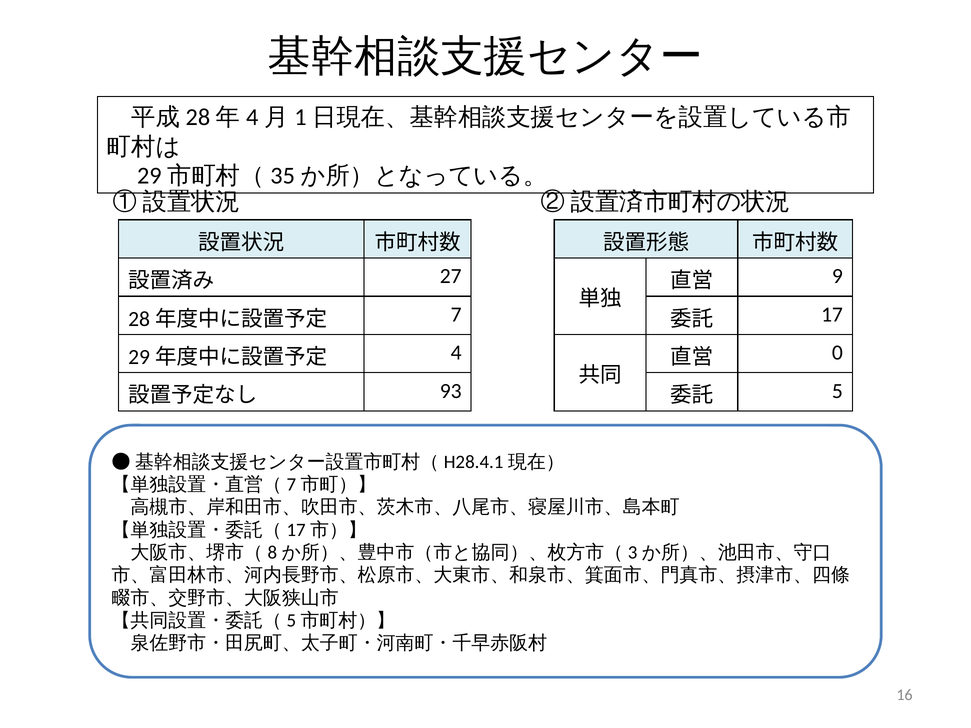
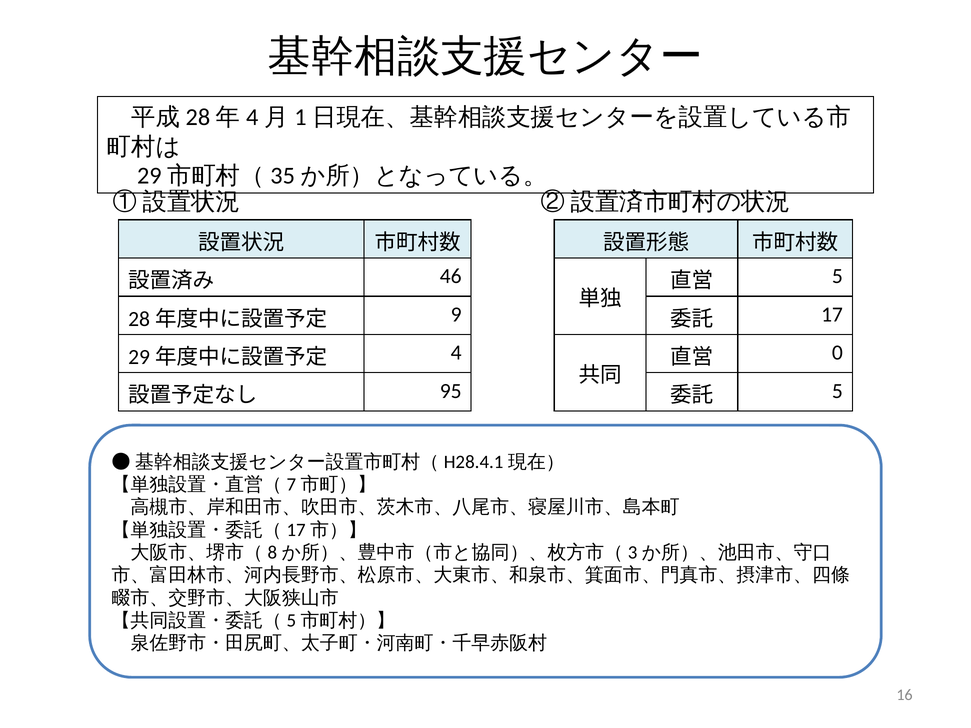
27: 27 -> 46
9 at (837, 276): 9 -> 5
7: 7 -> 9
93: 93 -> 95
